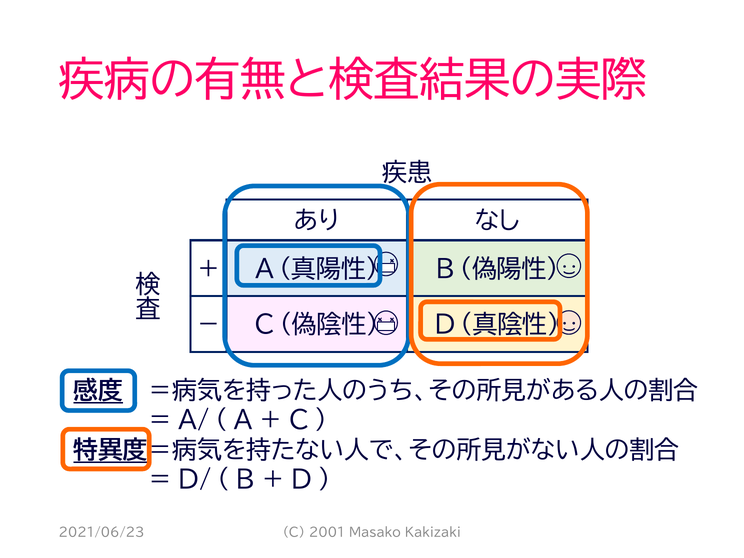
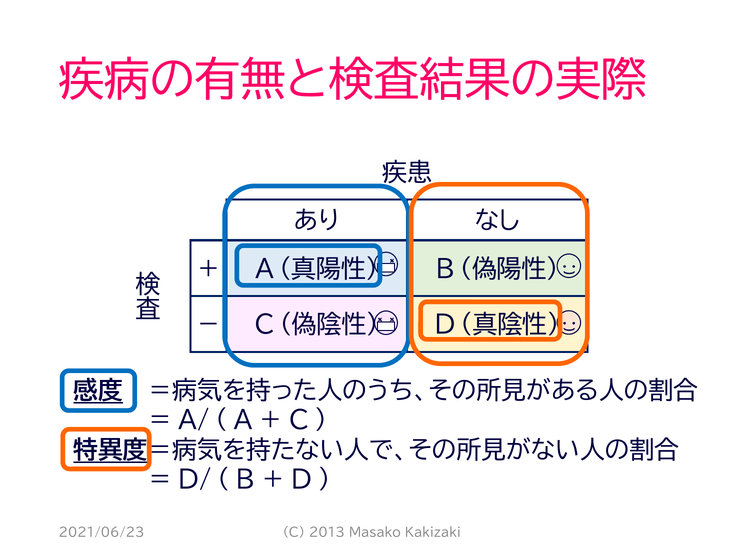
2001: 2001 -> 2013
